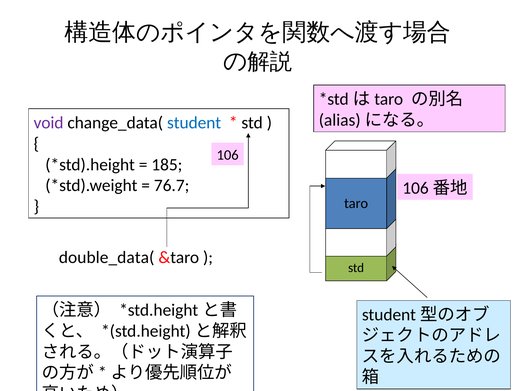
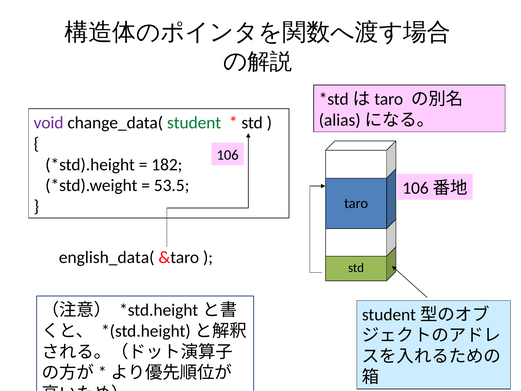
student colour: blue -> green
185: 185 -> 182
76.7: 76.7 -> 53.5
double_data(: double_data( -> english_data(
